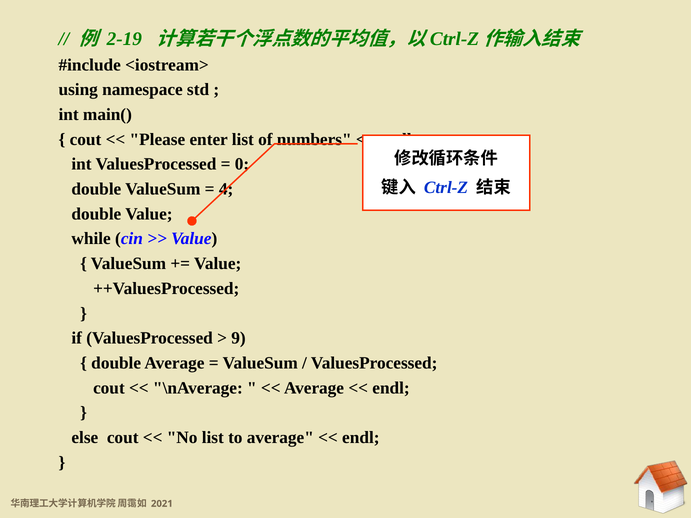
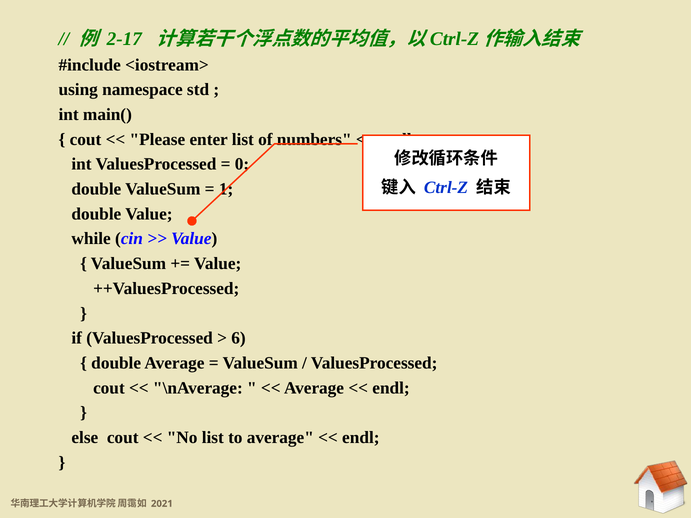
2-19: 2-19 -> 2-17
4: 4 -> 1
9: 9 -> 6
